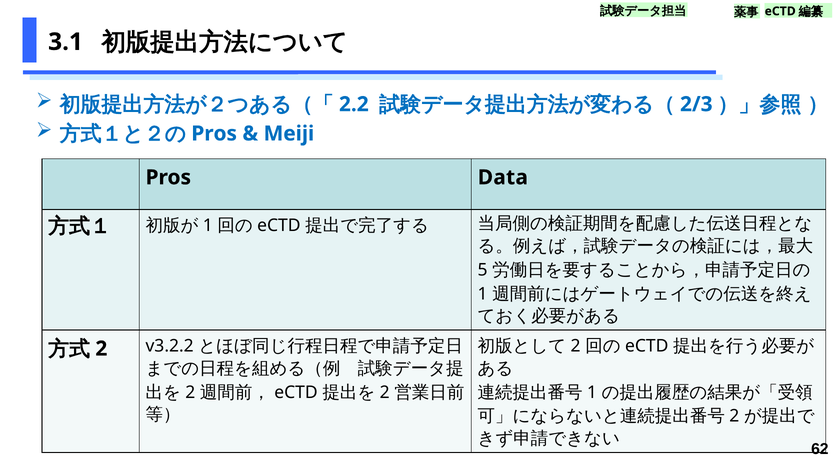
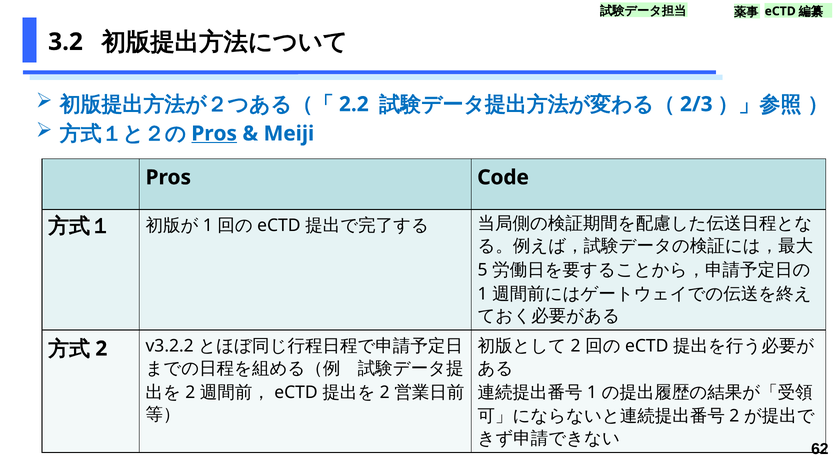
3.1: 3.1 -> 3.2
Pros at (214, 134) underline: none -> present
Data: Data -> Code
